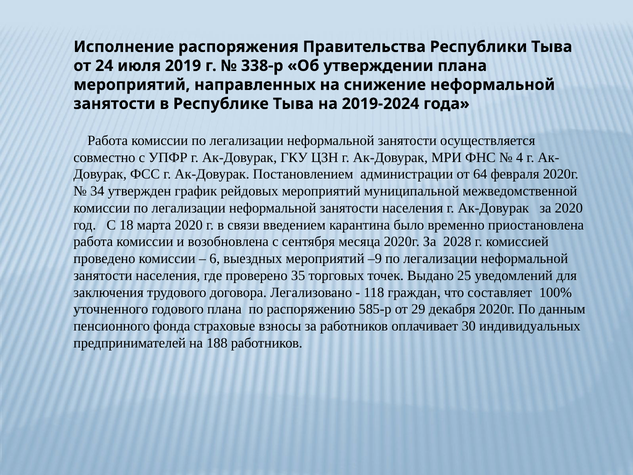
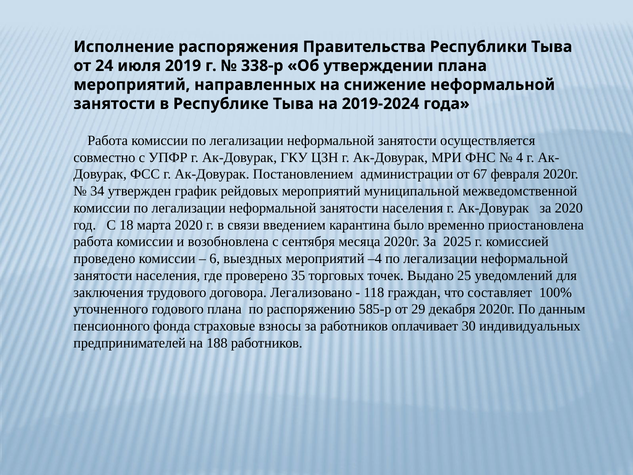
64: 64 -> 67
2028: 2028 -> 2025
–9: –9 -> –4
